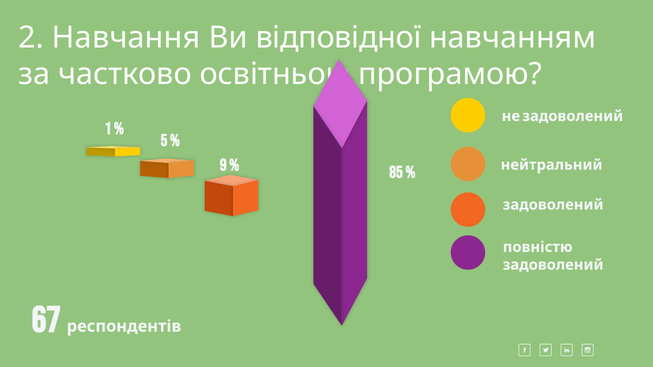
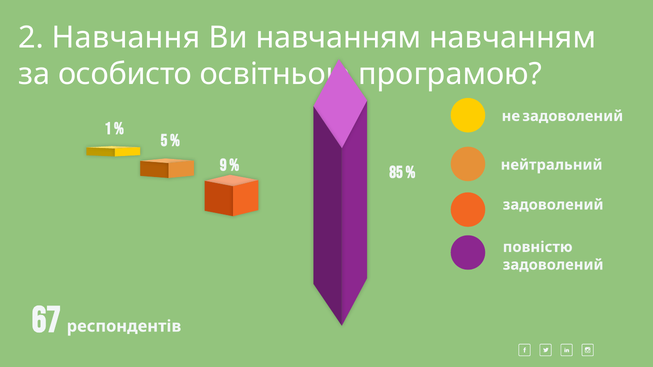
Ви відповідної: відповідної -> навчанням
частково: частково -> особисто
